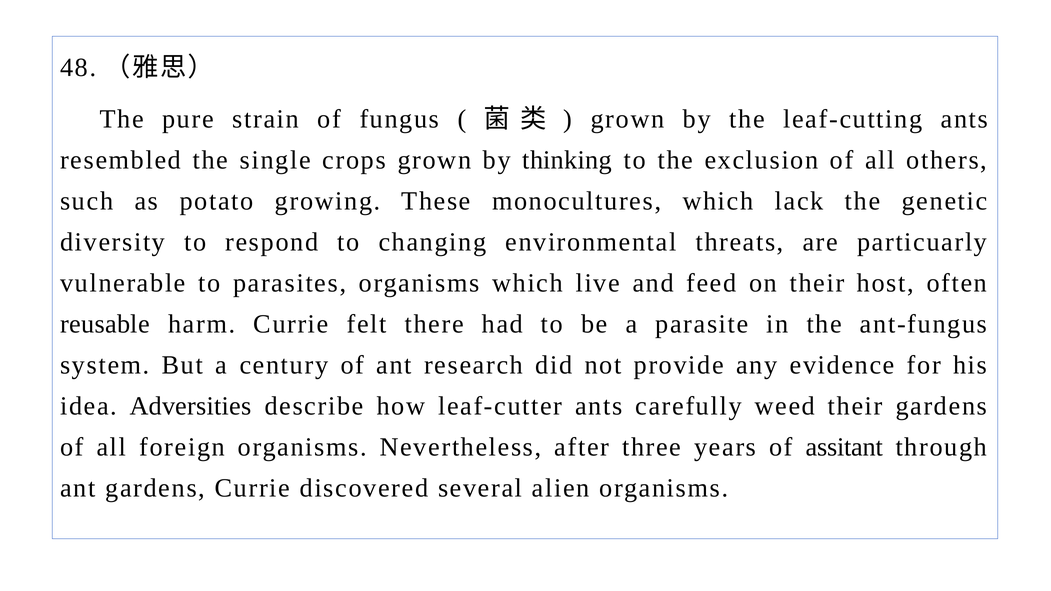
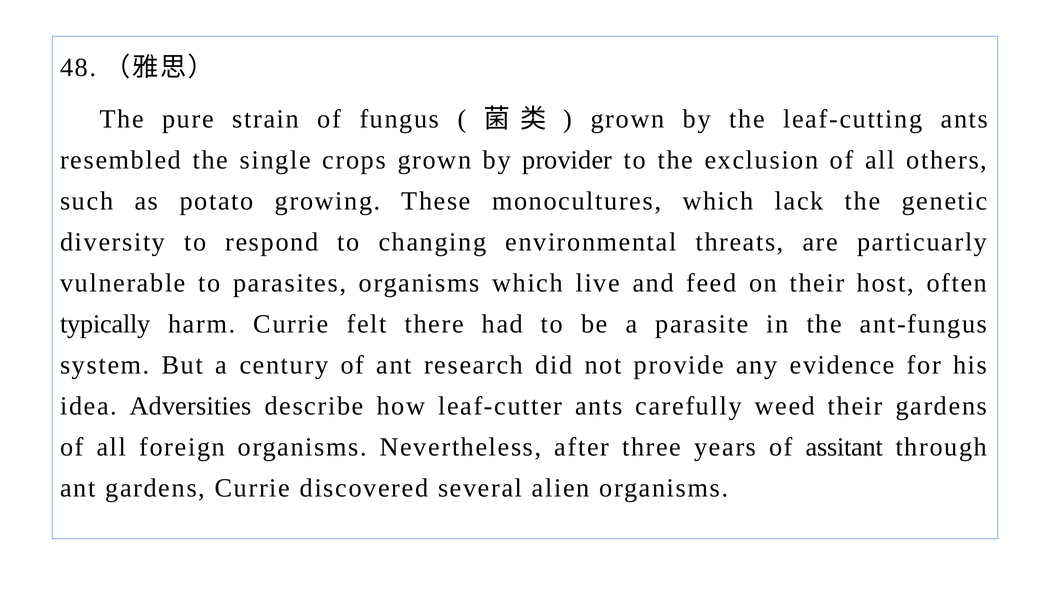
thinking: thinking -> provider
reusable: reusable -> typically
